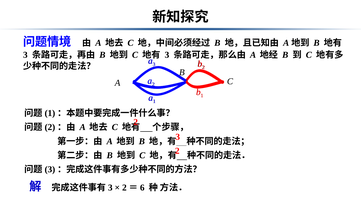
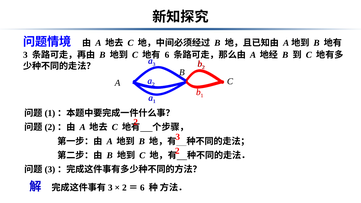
3 at (167, 55): 3 -> 6
